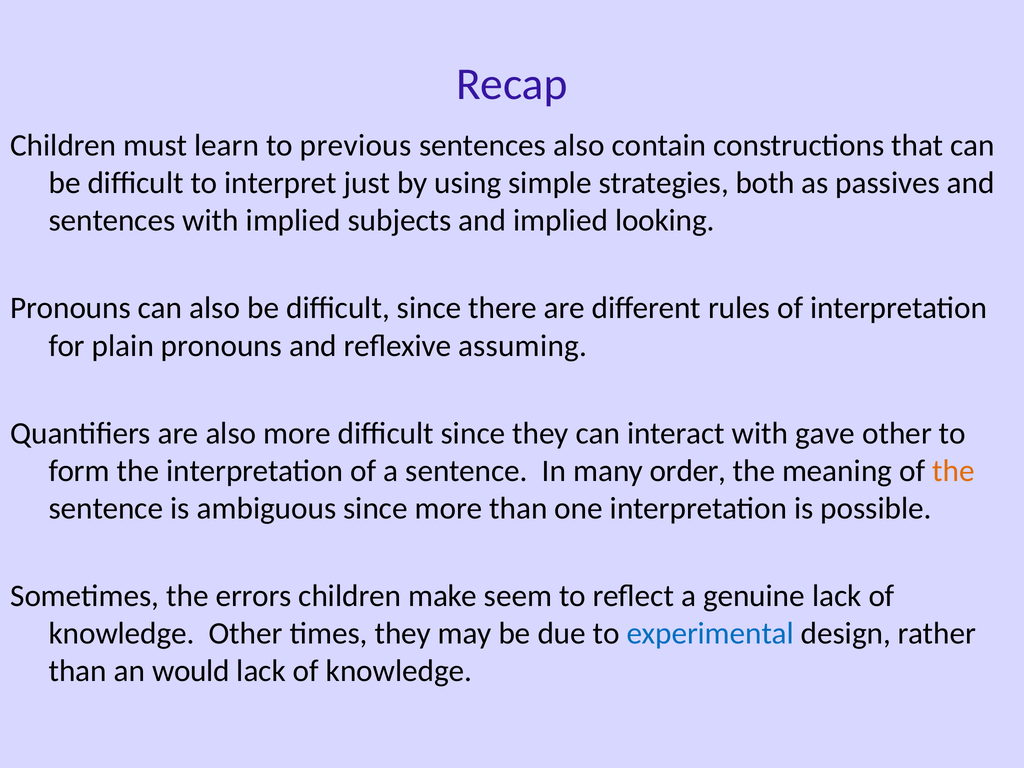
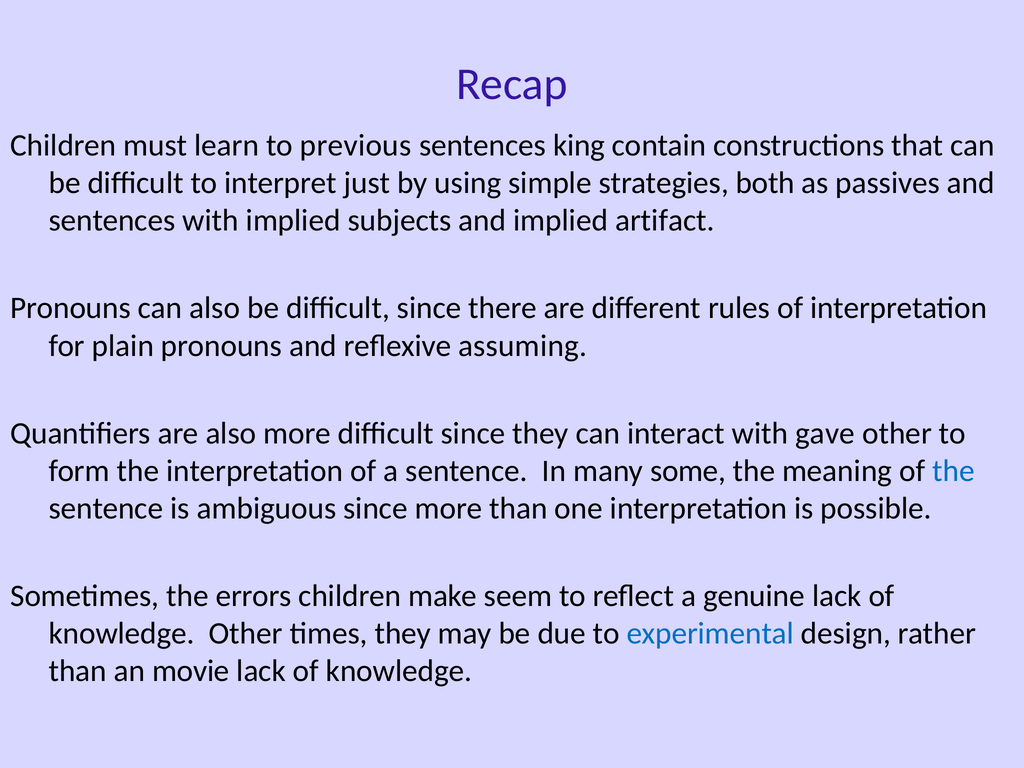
sentences also: also -> king
looking: looking -> artifact
order: order -> some
the at (953, 471) colour: orange -> blue
would: would -> movie
